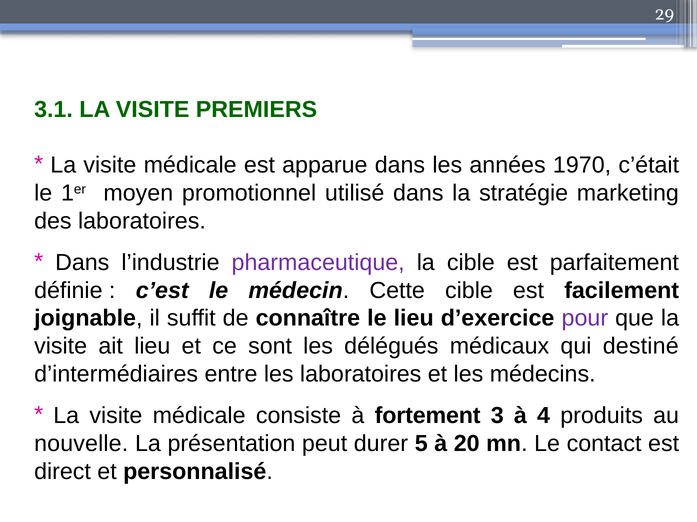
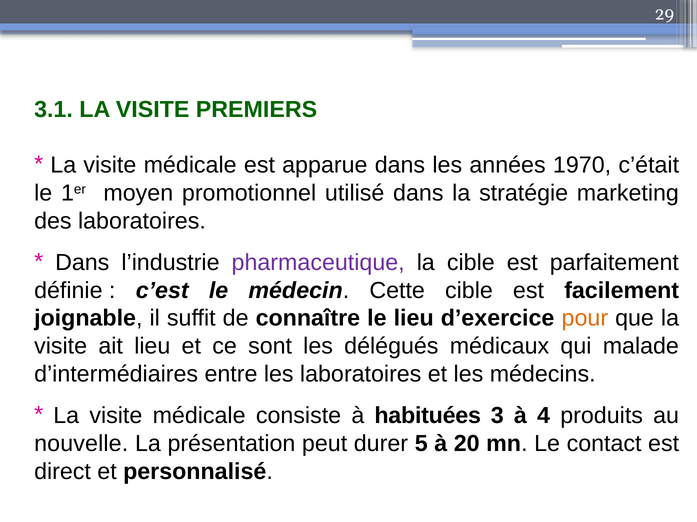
pour colour: purple -> orange
destiné: destiné -> malade
fortement: fortement -> habituées
